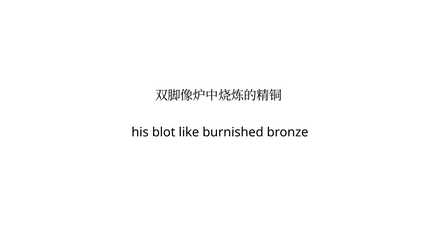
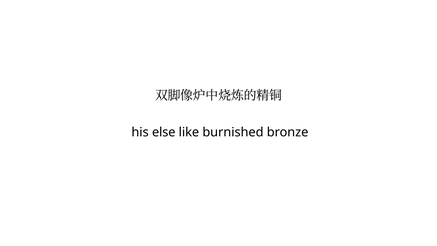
blot: blot -> else
